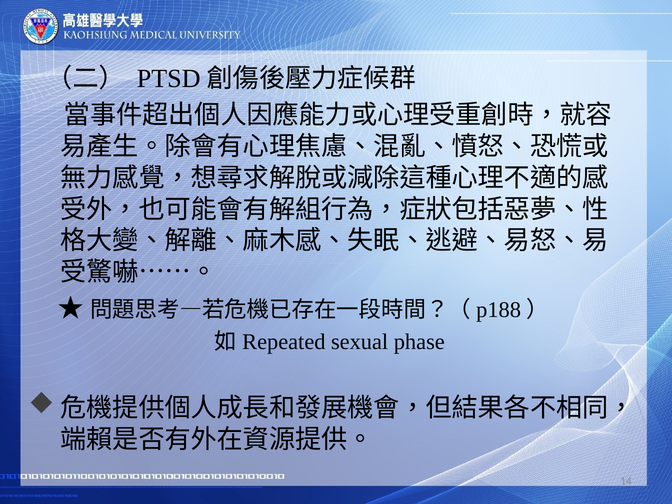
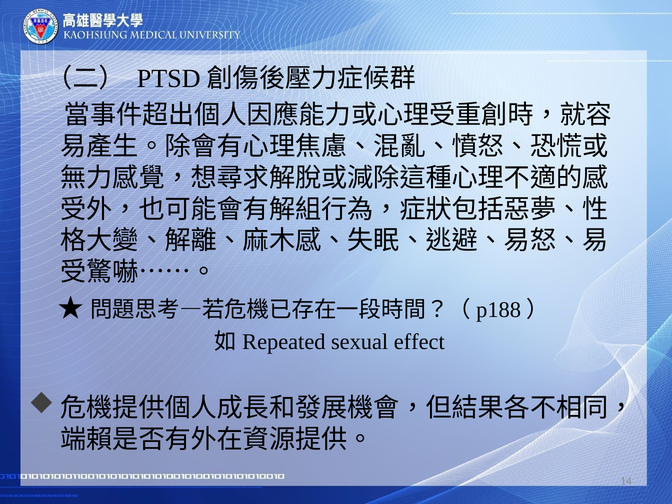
phase: phase -> effect
